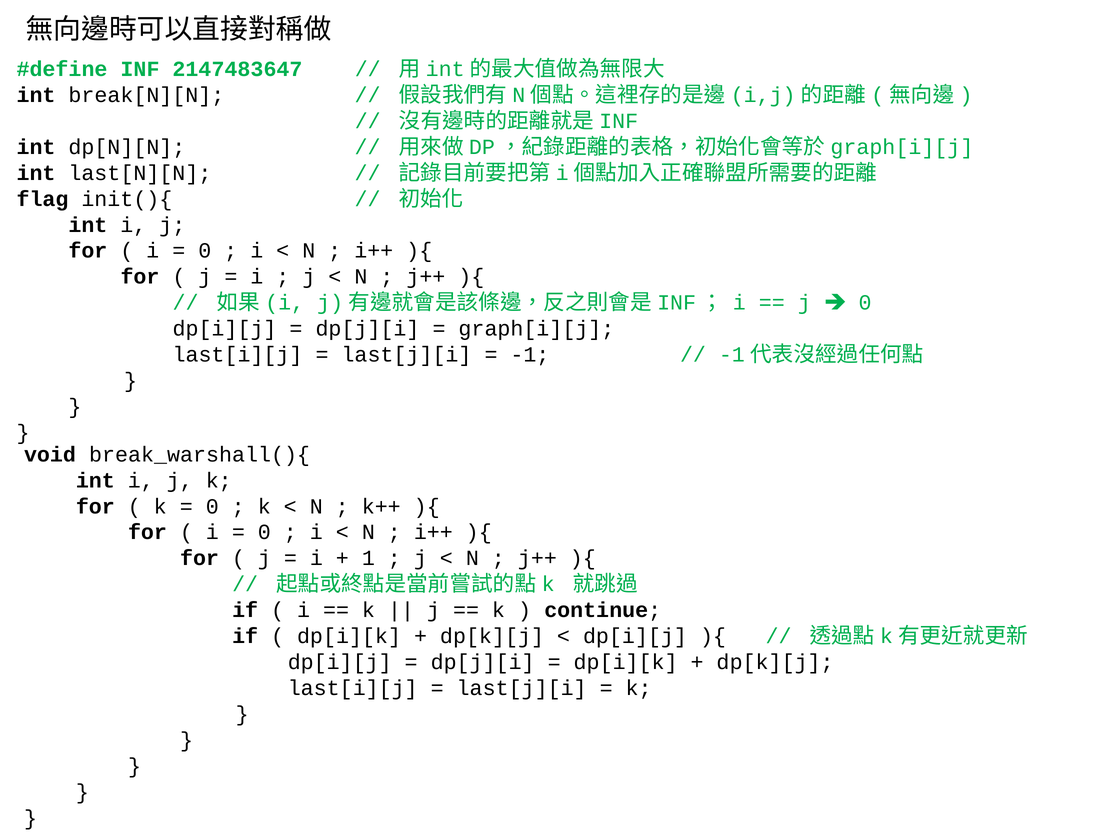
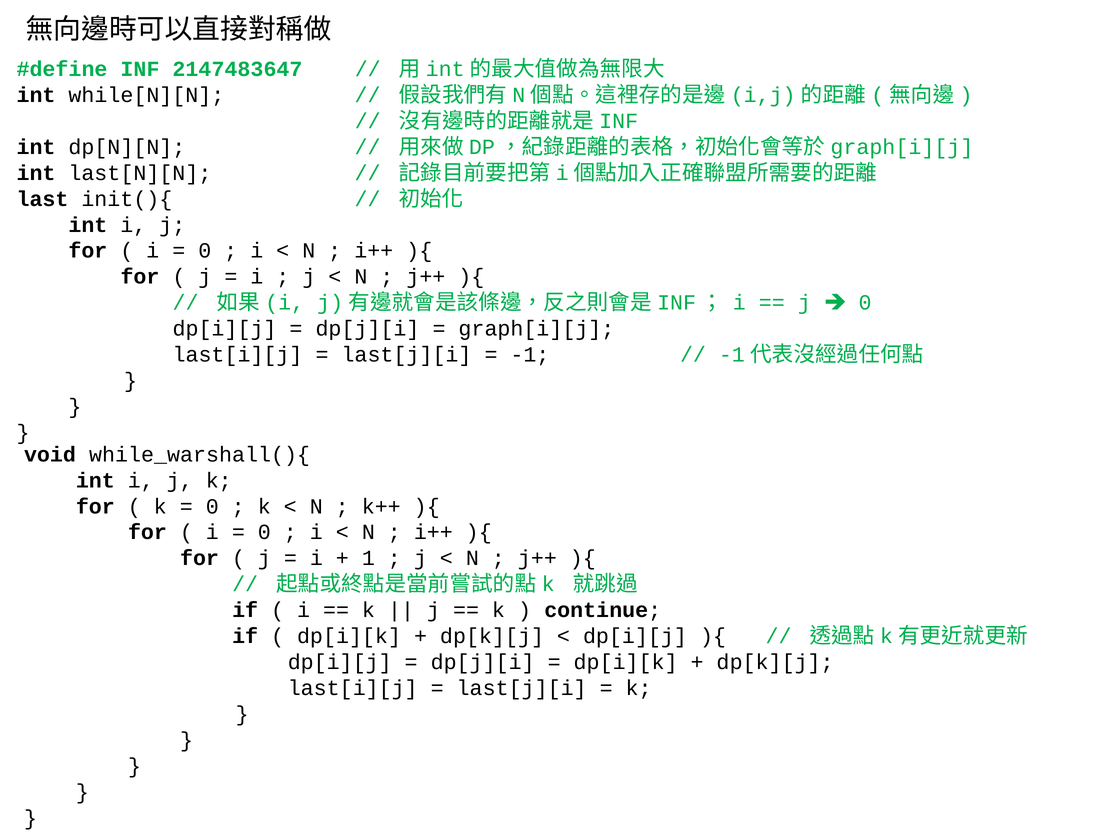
break[N][N: break[N][N -> while[N][N
flag: flag -> last
break_warshall(){: break_warshall(){ -> while_warshall(){
